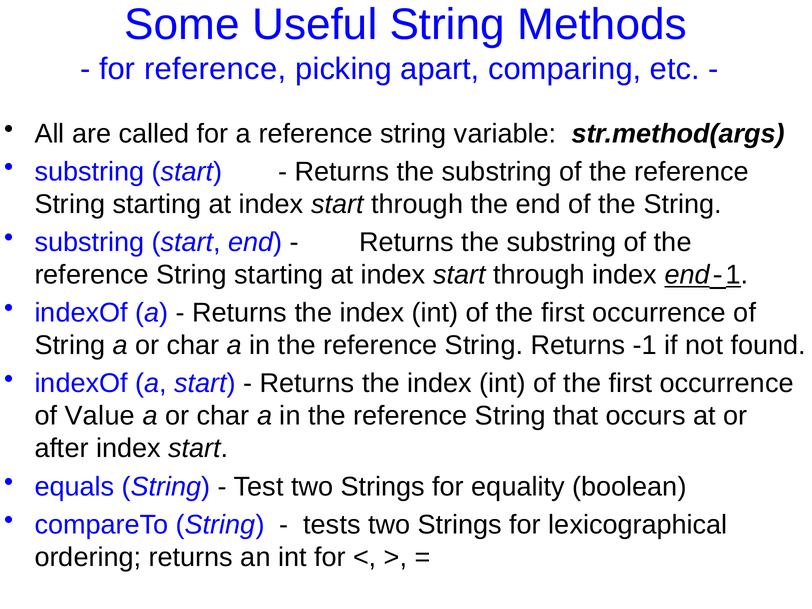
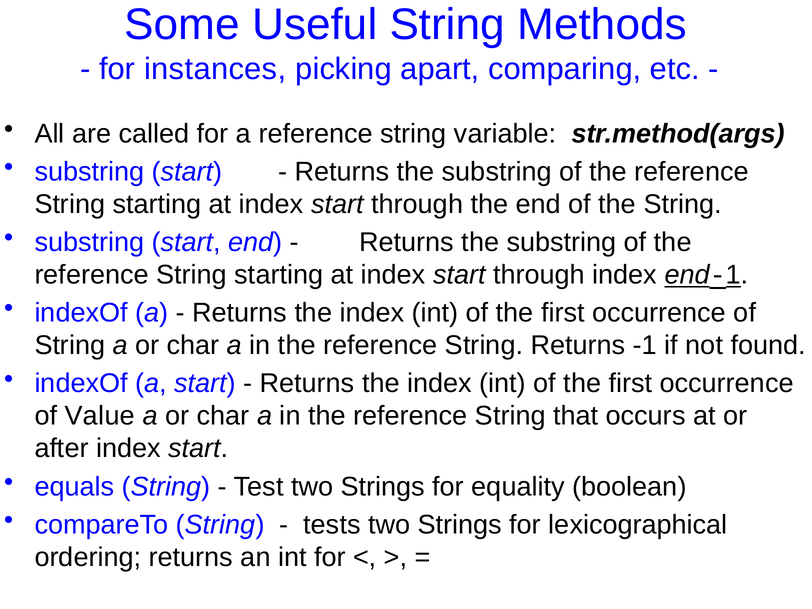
for reference: reference -> instances
